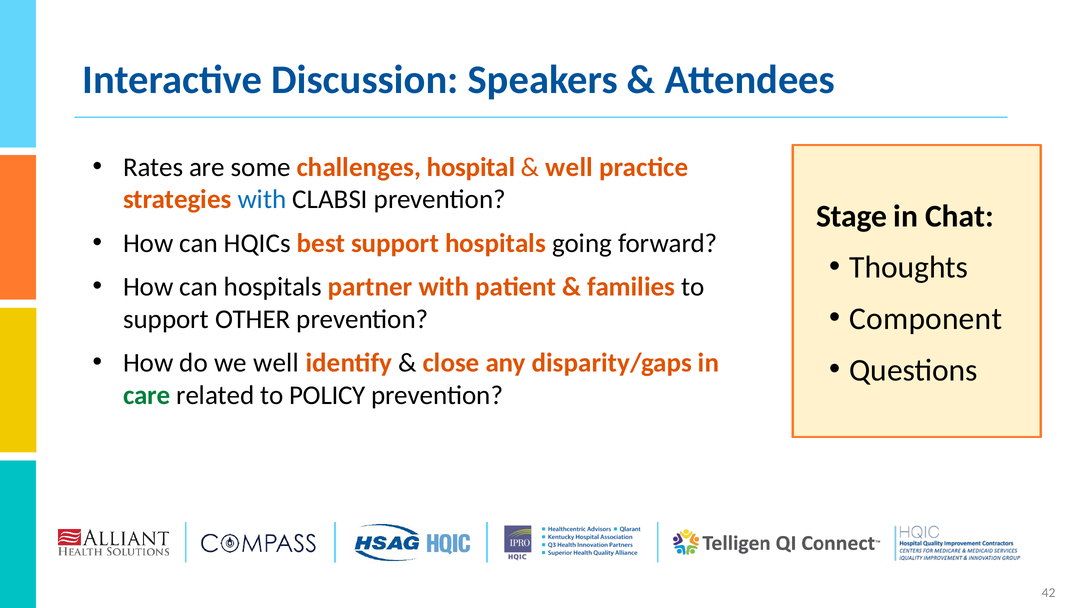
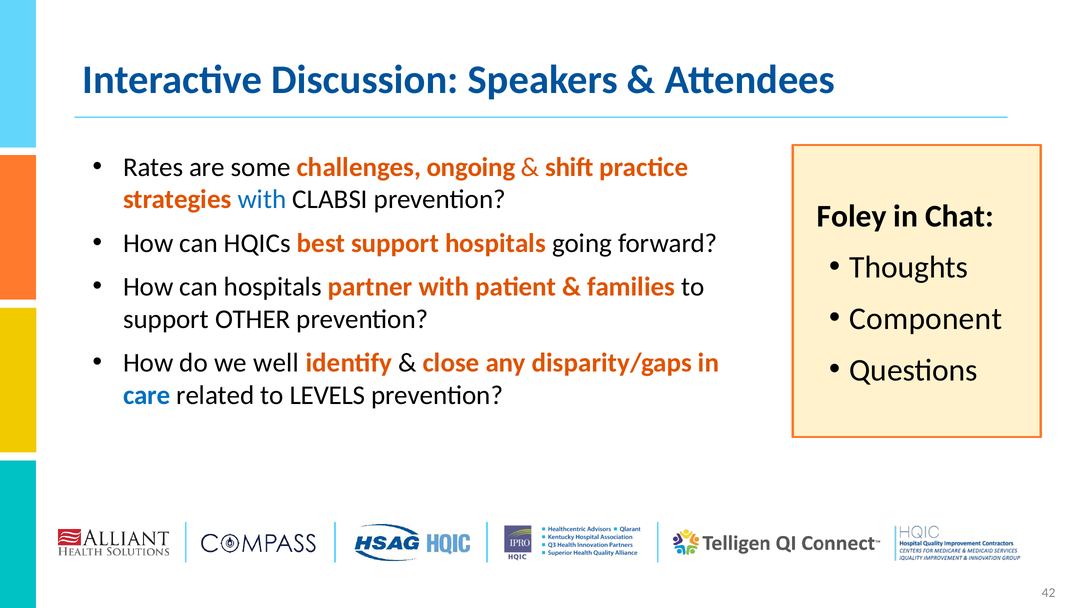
hospital: hospital -> ongoing
well at (569, 167): well -> shift
Stage: Stage -> Foley
care colour: green -> blue
POLICY: POLICY -> LEVELS
